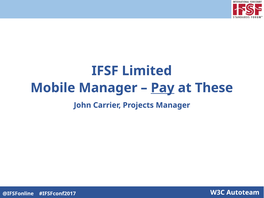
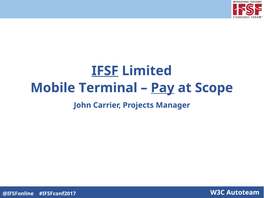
IFSF underline: none -> present
Mobile Manager: Manager -> Terminal
These: These -> Scope
